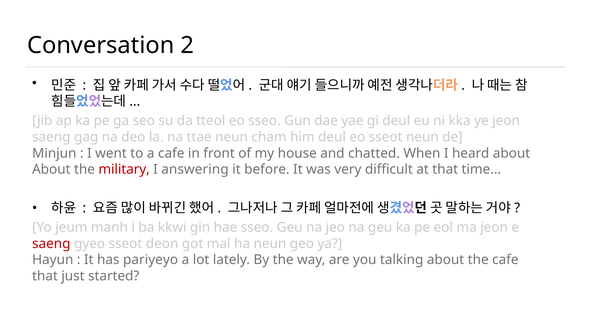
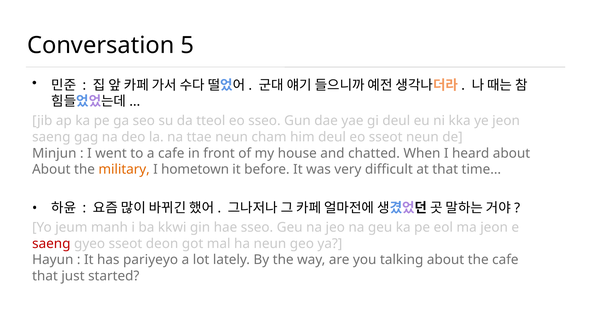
2: 2 -> 5
military colour: red -> orange
answering: answering -> hometown
